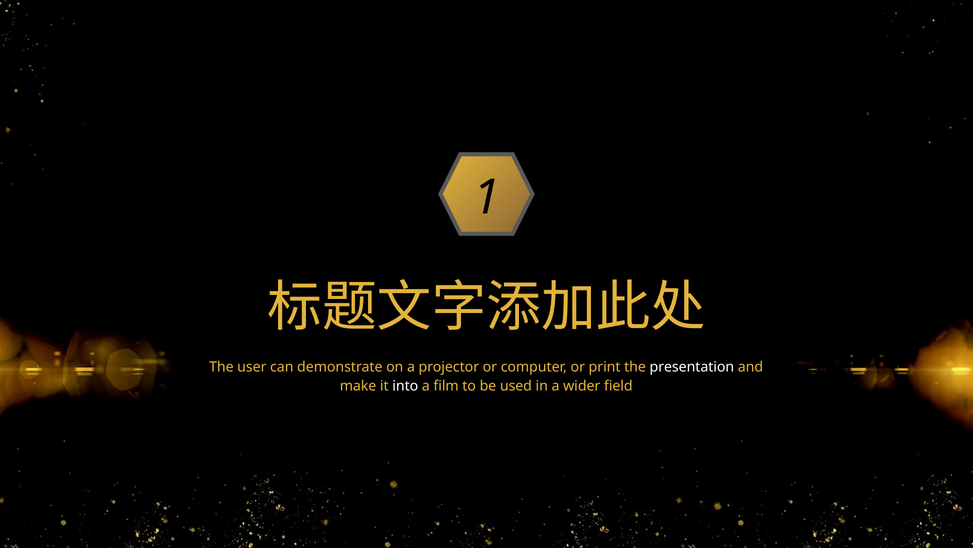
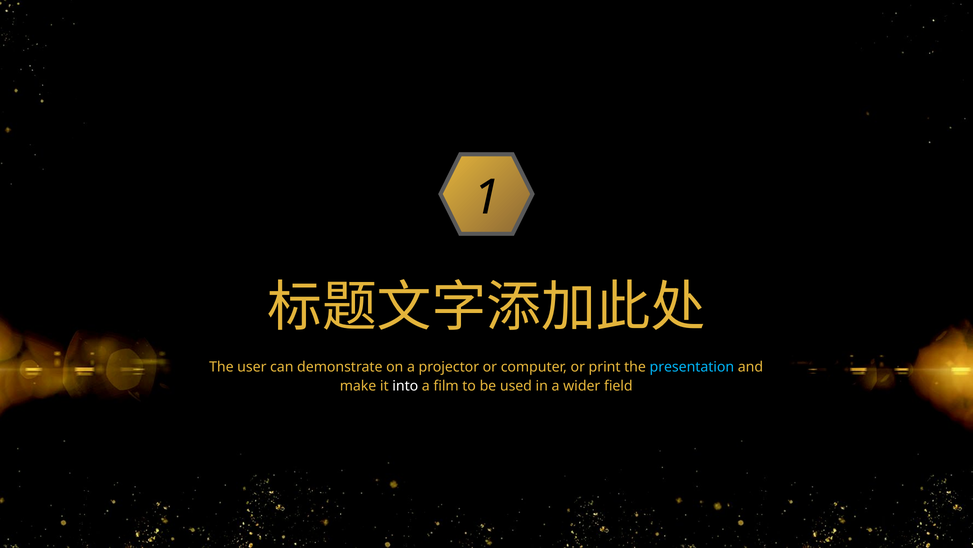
presentation colour: white -> light blue
